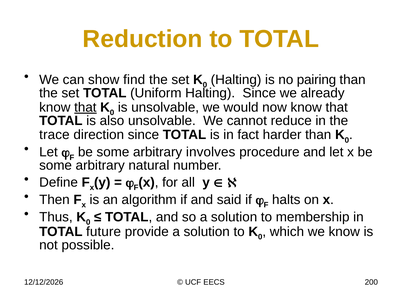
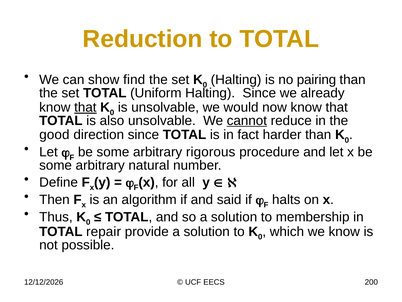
cannot underline: none -> present
trace: trace -> good
involves: involves -> rigorous
future: future -> repair
